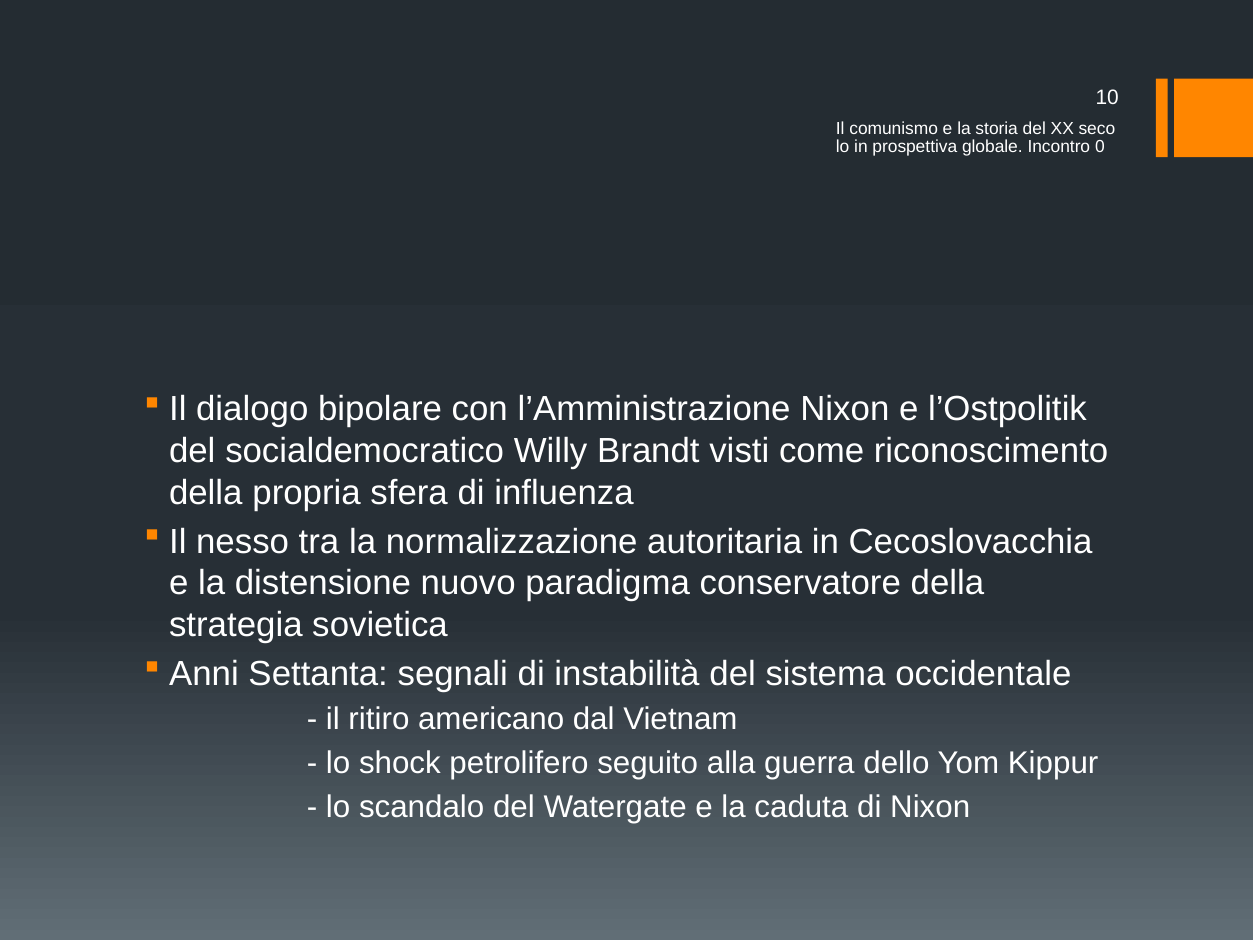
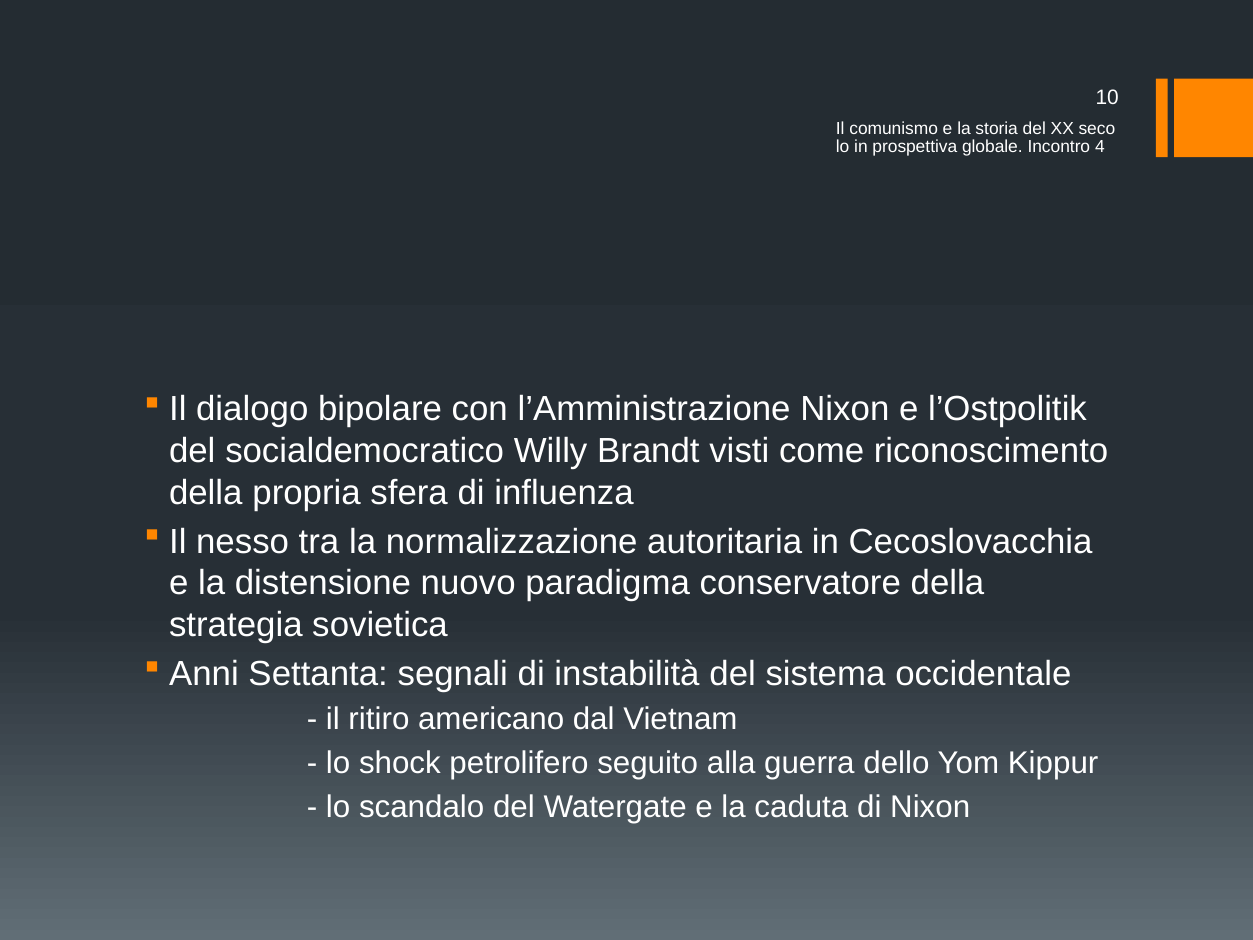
0: 0 -> 4
